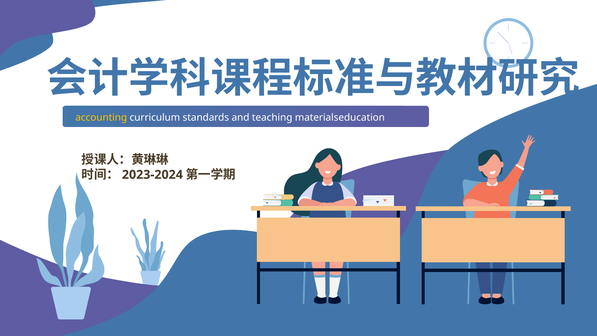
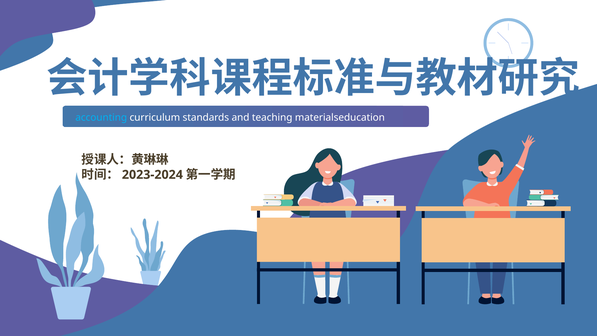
accounting colour: yellow -> light blue
